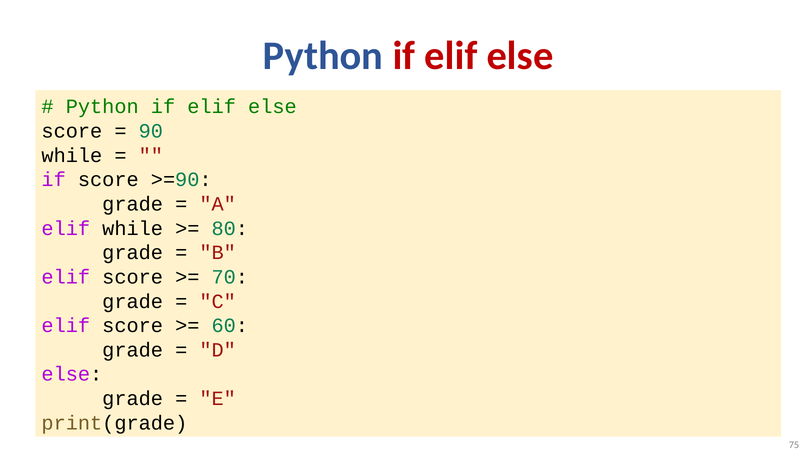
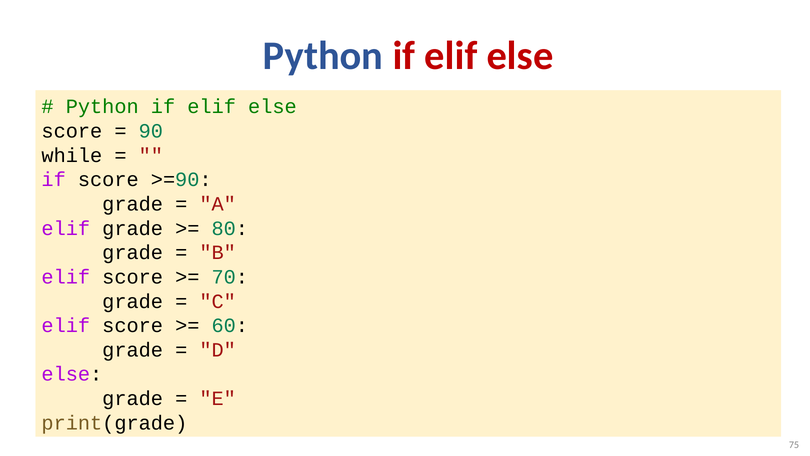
elif while: while -> grade
